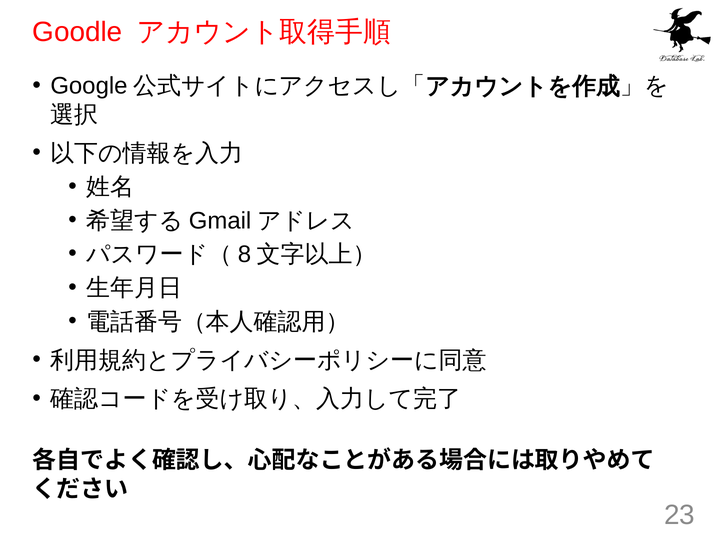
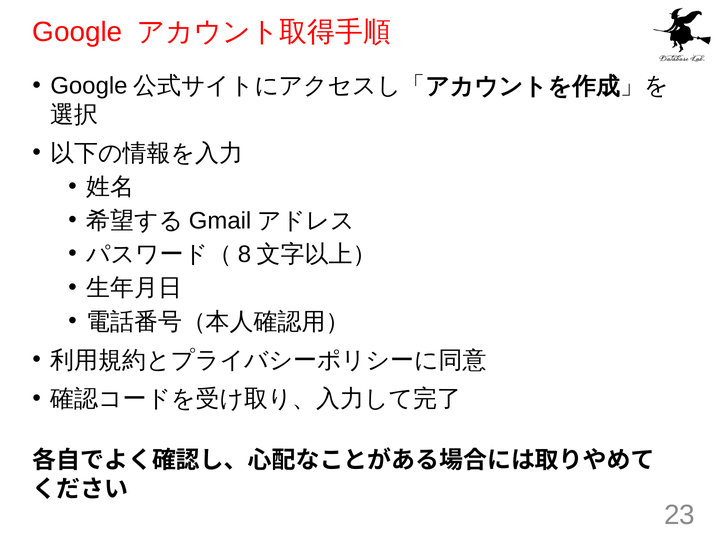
Goodle at (77, 32): Goodle -> Google
